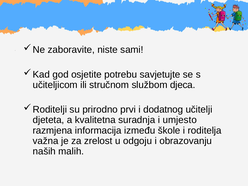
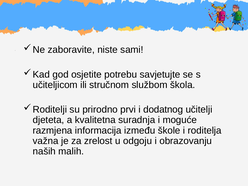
djeca: djeca -> škola
umjesto: umjesto -> moguće
